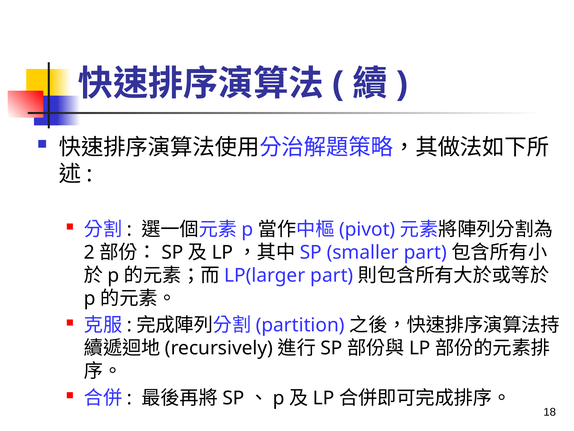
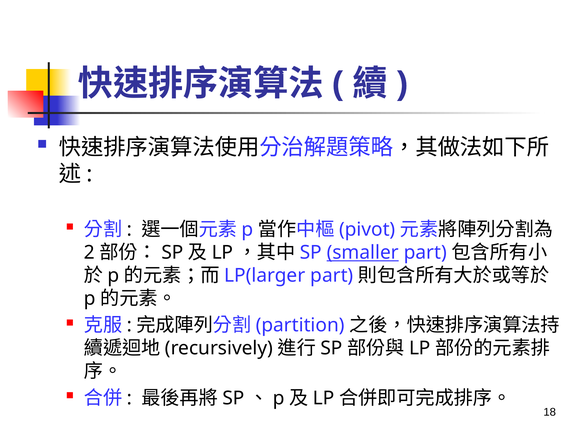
smaller underline: none -> present
